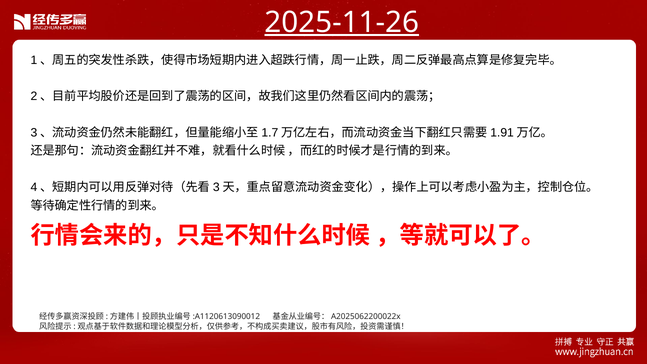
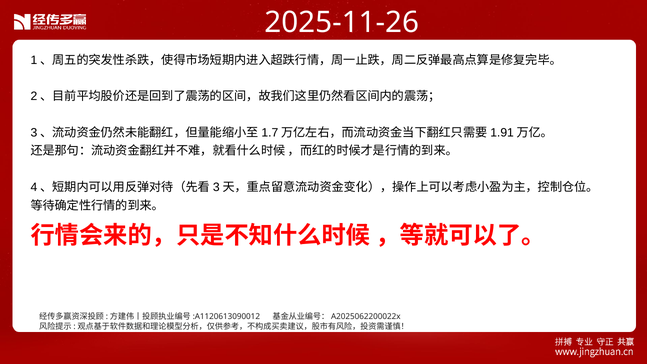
2025-11-26 underline: present -> none
